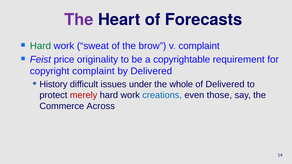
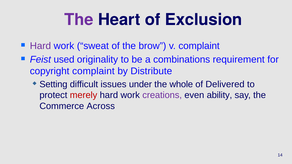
Forecasts: Forecasts -> Exclusion
Hard at (40, 46) colour: green -> purple
price: price -> used
copyrightable: copyrightable -> combinations
by Delivered: Delivered -> Distribute
History: History -> Setting
creations colour: blue -> purple
those: those -> ability
